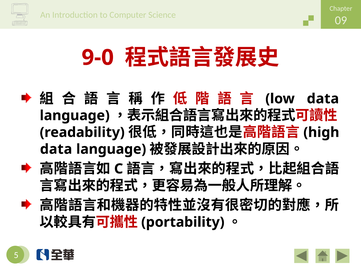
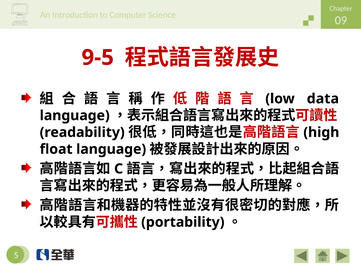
9-0: 9-0 -> 9-5
data at (56, 149): data -> float
